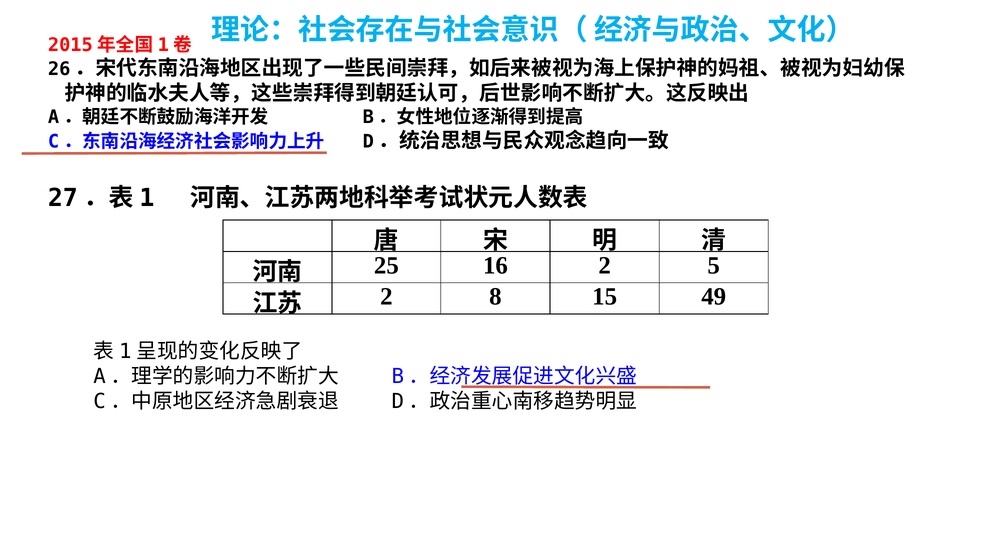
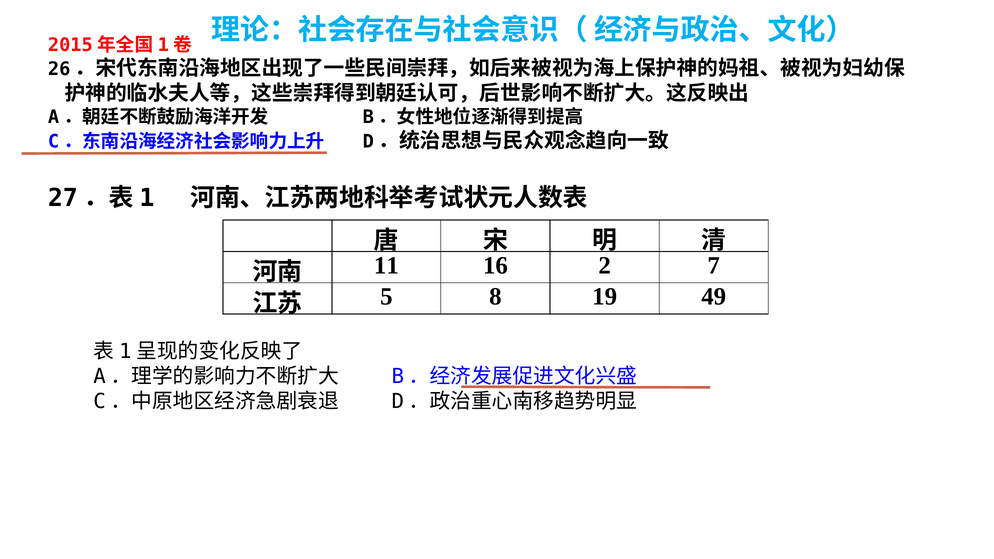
25: 25 -> 11
5: 5 -> 7
2 at (386, 297): 2 -> 5
15: 15 -> 19
